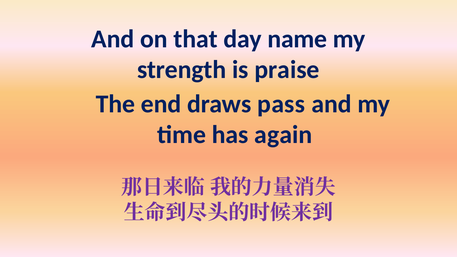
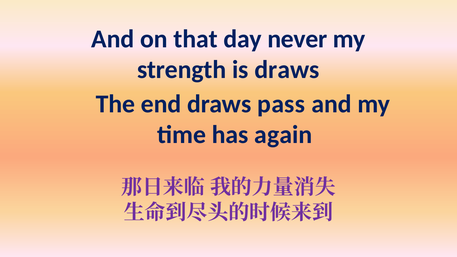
name: name -> never
is praise: praise -> draws
